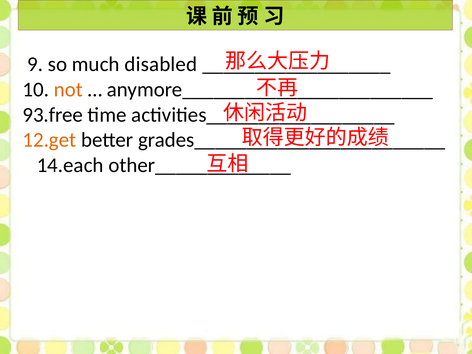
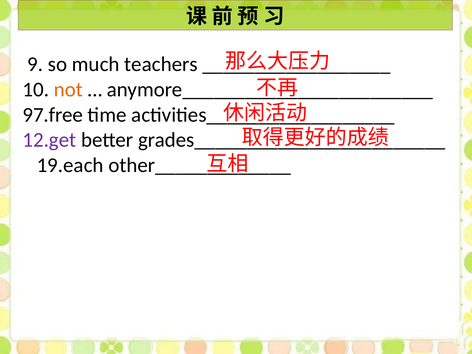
disabled: disabled -> teachers
93.free: 93.free -> 97.free
12.get colour: orange -> purple
14.each: 14.each -> 19.each
